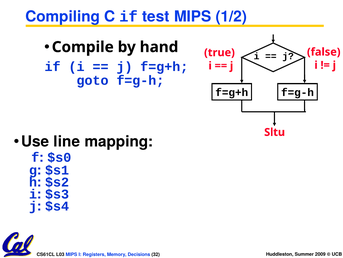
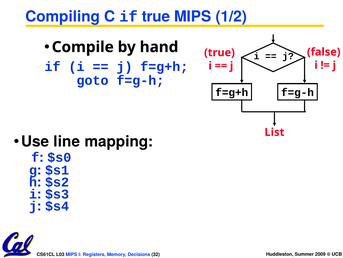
if test: test -> true
Sltu: Sltu -> List
